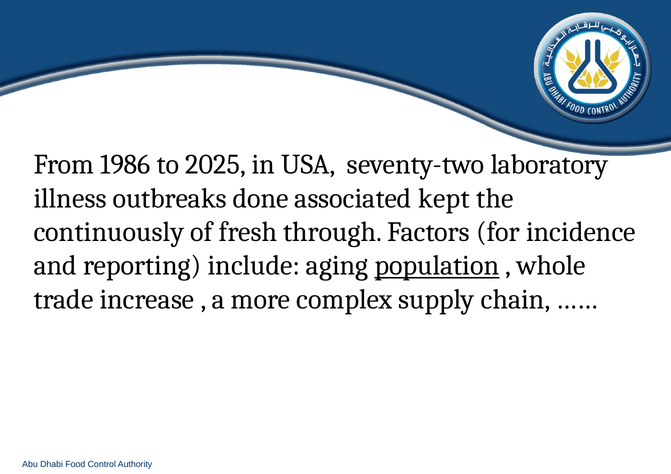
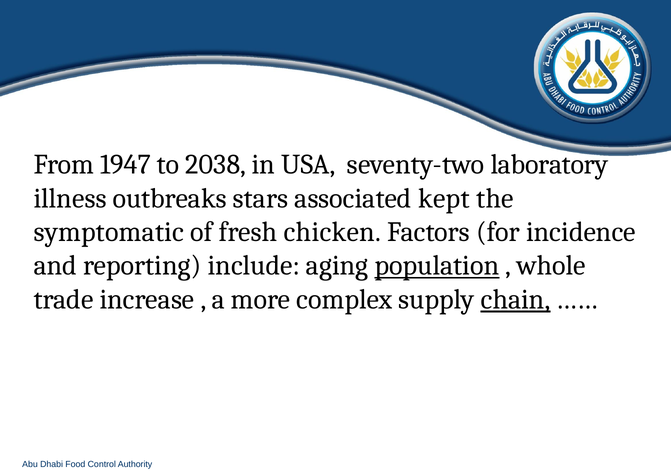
1986: 1986 -> 1947
2025: 2025 -> 2038
done: done -> stars
continuously: continuously -> symptomatic
through: through -> chicken
chain underline: none -> present
